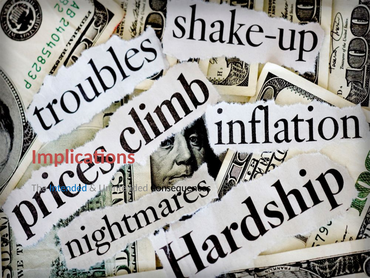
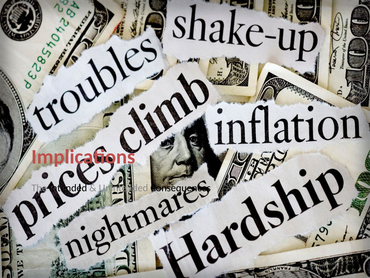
Intended colour: blue -> black
